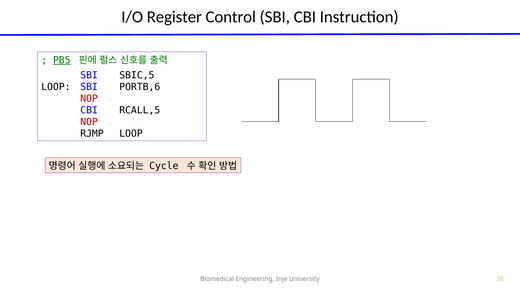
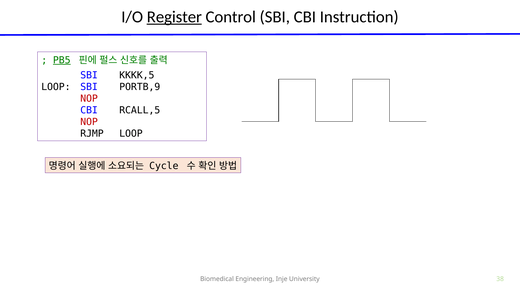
Register underline: none -> present
SBIC,5: SBIC,5 -> KKKK,5
PORTB,6: PORTB,6 -> PORTB,9
